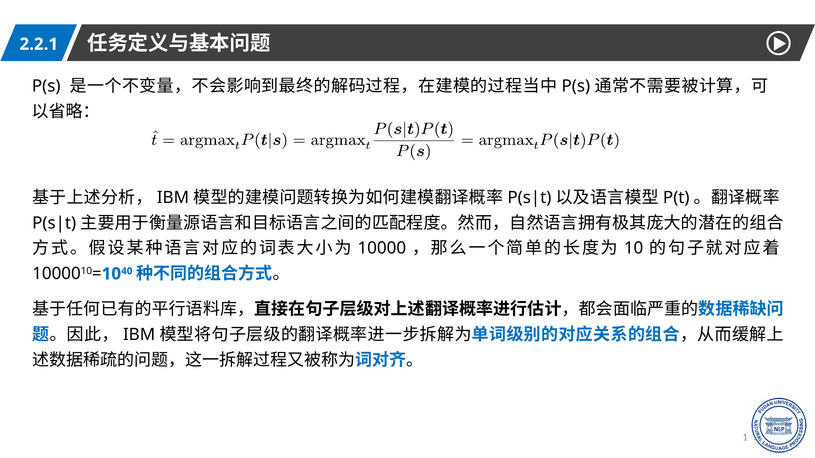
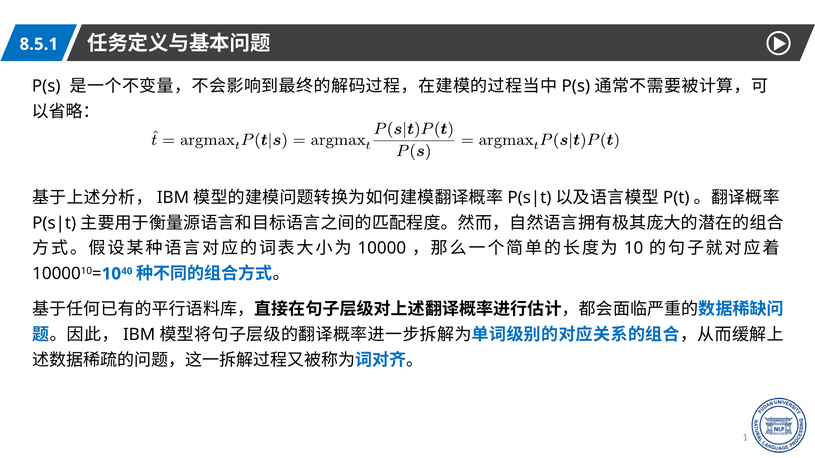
2.2.1: 2.2.1 -> 8.5.1
